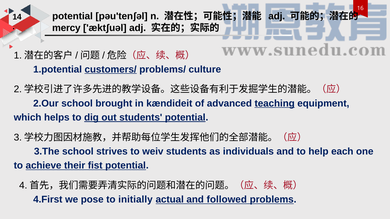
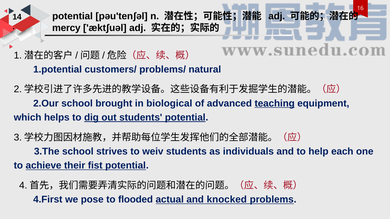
customers/ underline: present -> none
culture: culture -> natural
kændideit: kændideit -> biological
initially: initially -> flooded
followed: followed -> knocked
